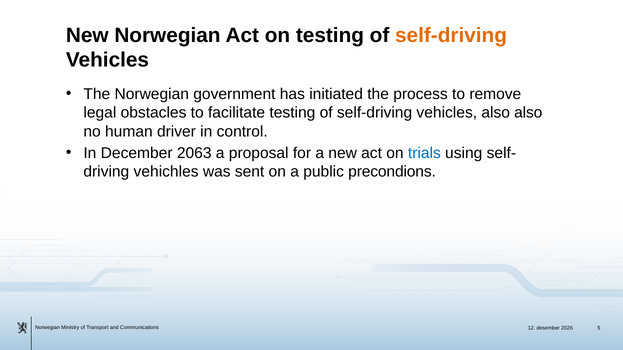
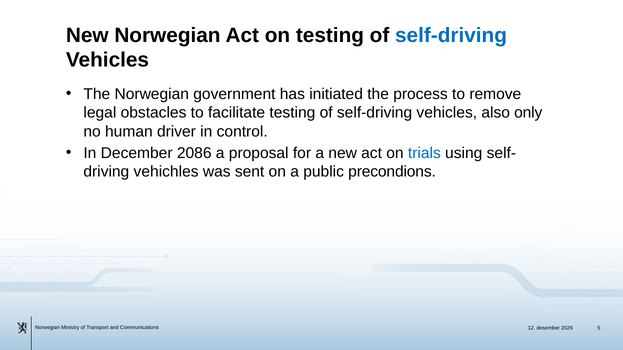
self-driving at (451, 35) colour: orange -> blue
also also: also -> only
2063: 2063 -> 2086
